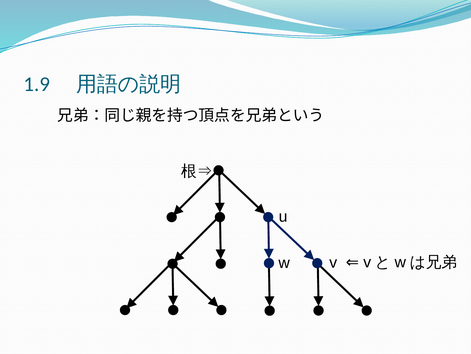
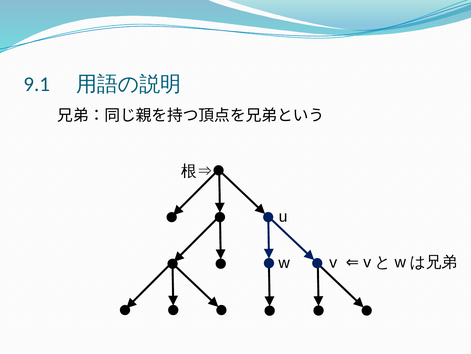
1.9: 1.9 -> 9.1
